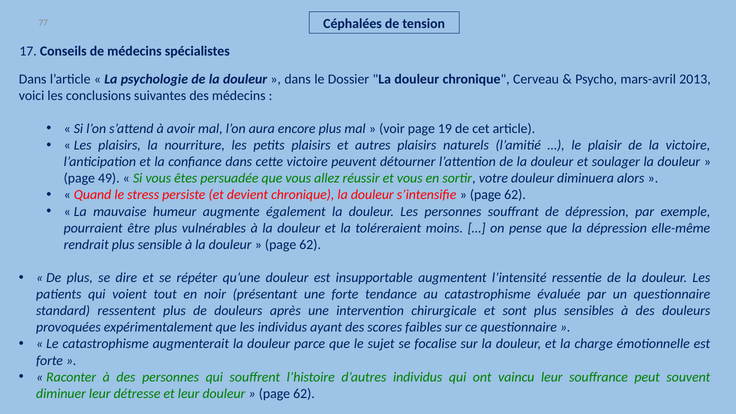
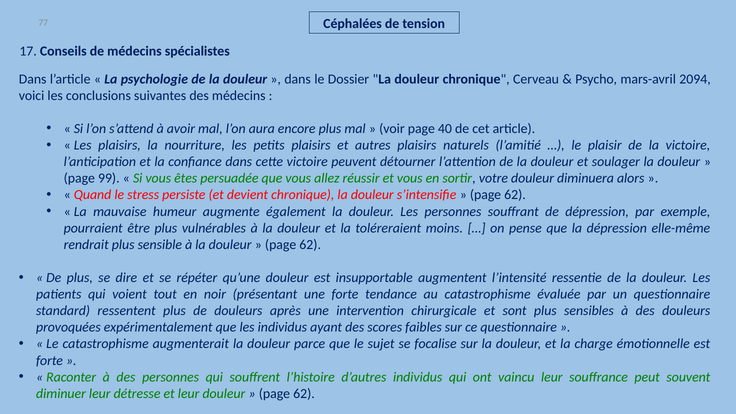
2013: 2013 -> 2094
19: 19 -> 40
49: 49 -> 99
